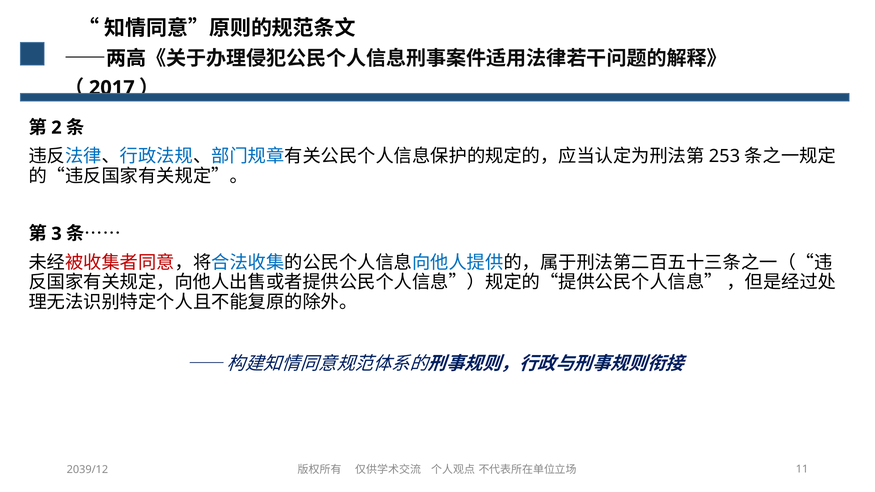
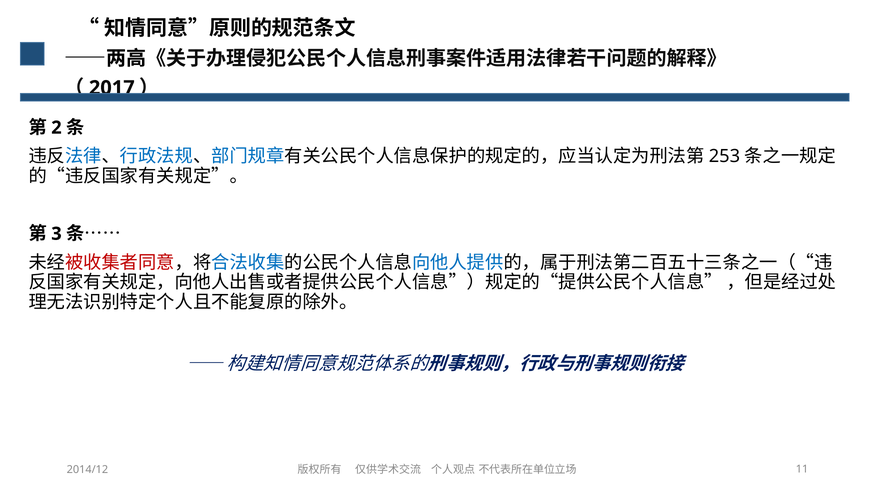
2039/12: 2039/12 -> 2014/12
